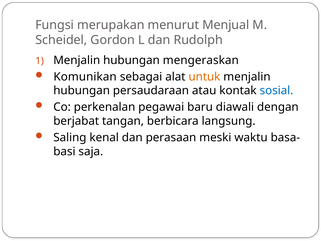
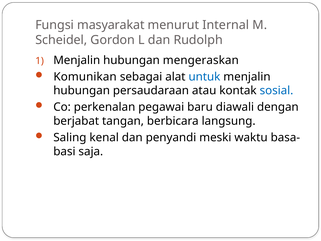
merupakan: merupakan -> masyarakat
Menjual: Menjual -> Internal
untuk colour: orange -> blue
perasaan: perasaan -> penyandi
